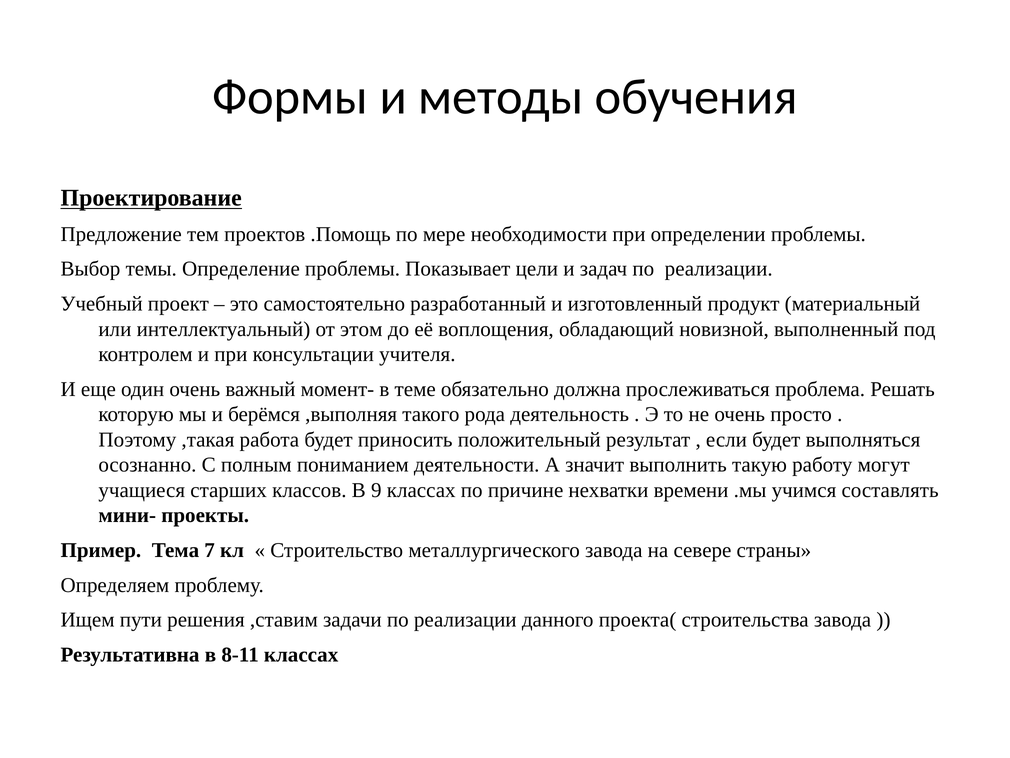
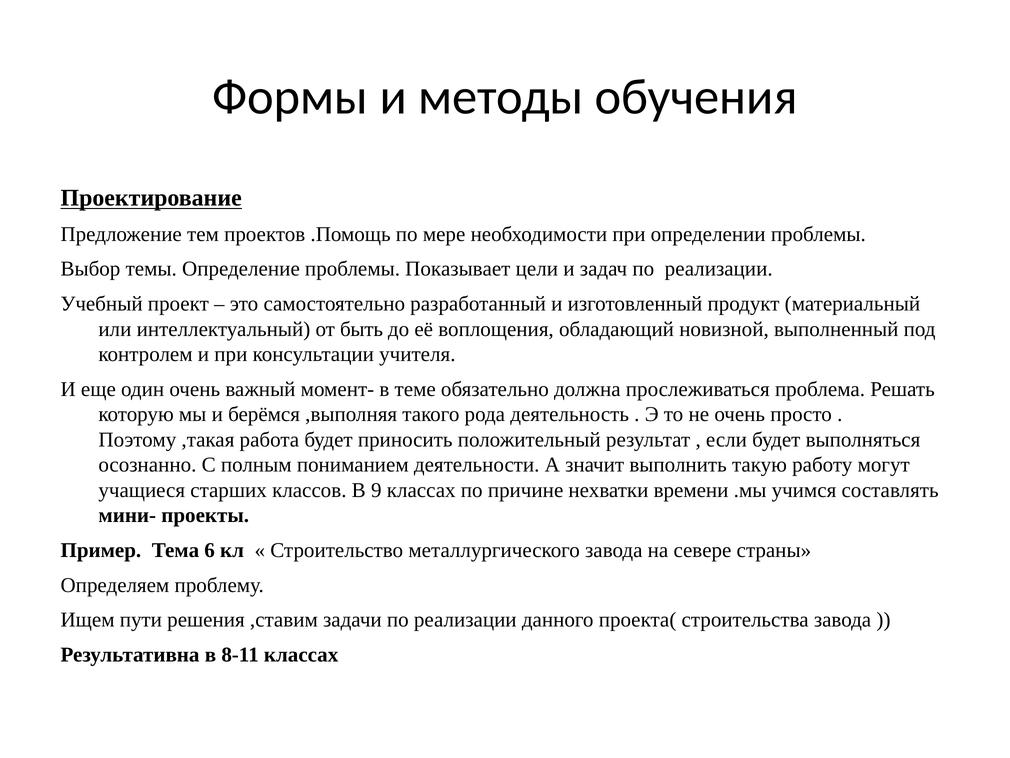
этом: этом -> быть
7: 7 -> 6
